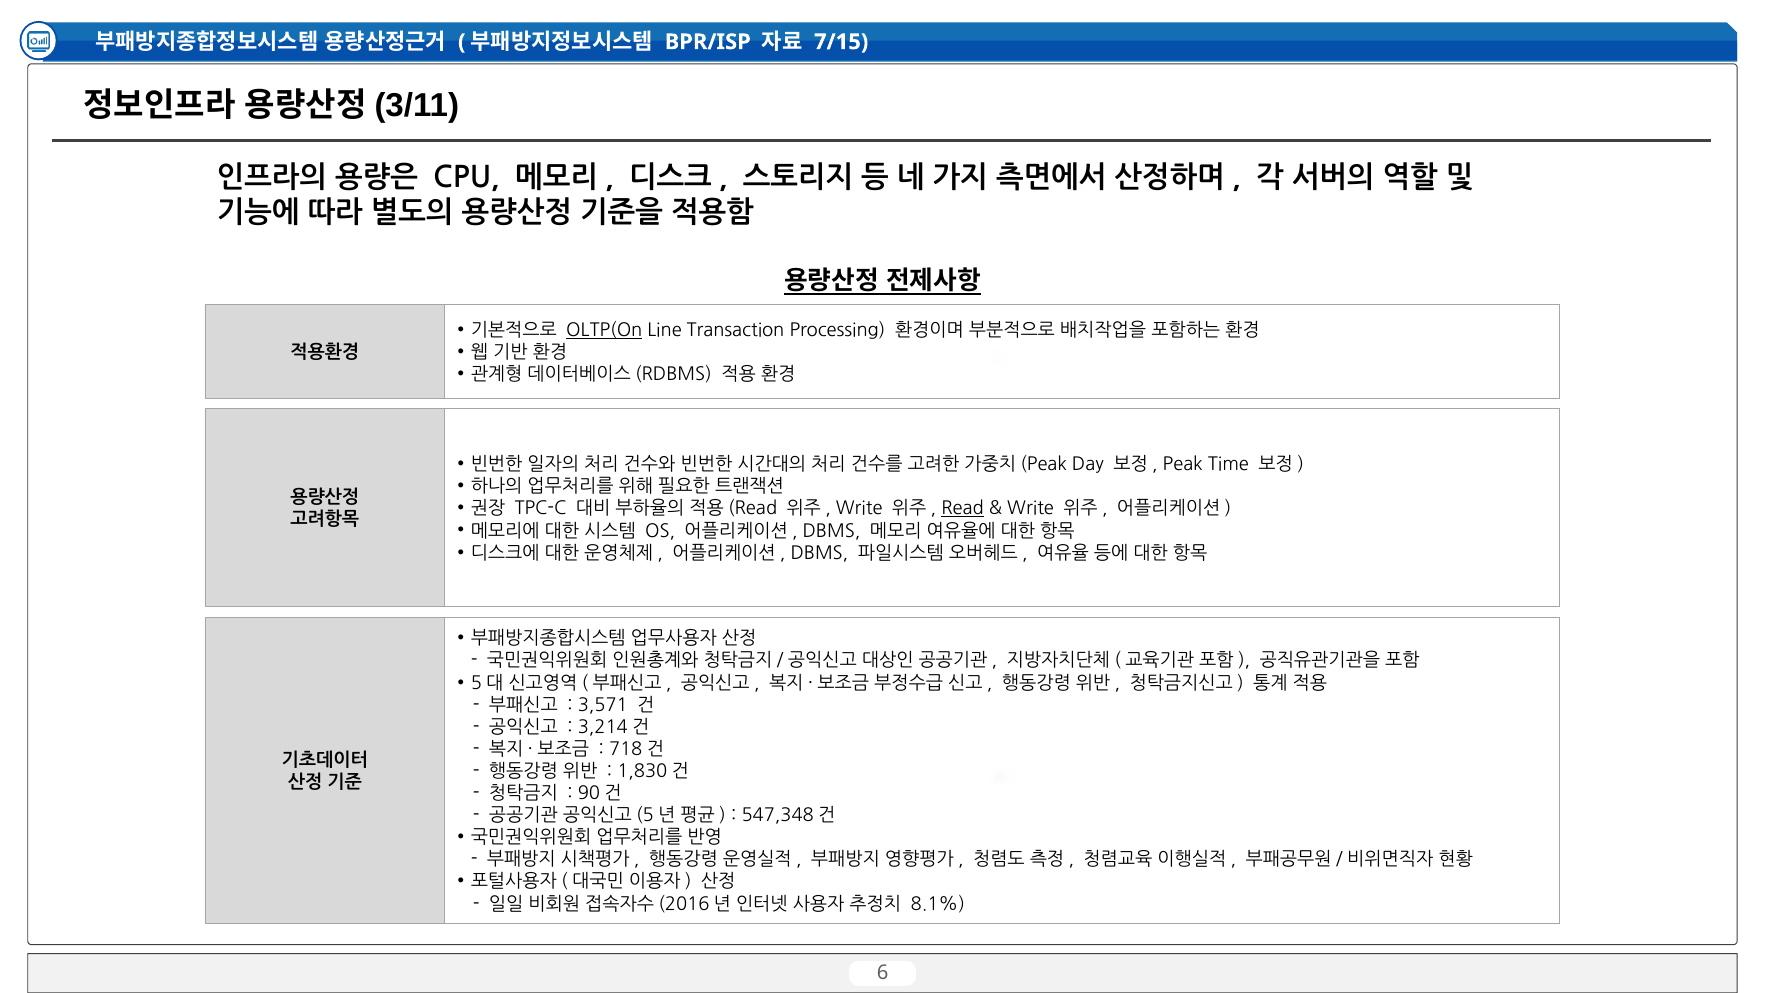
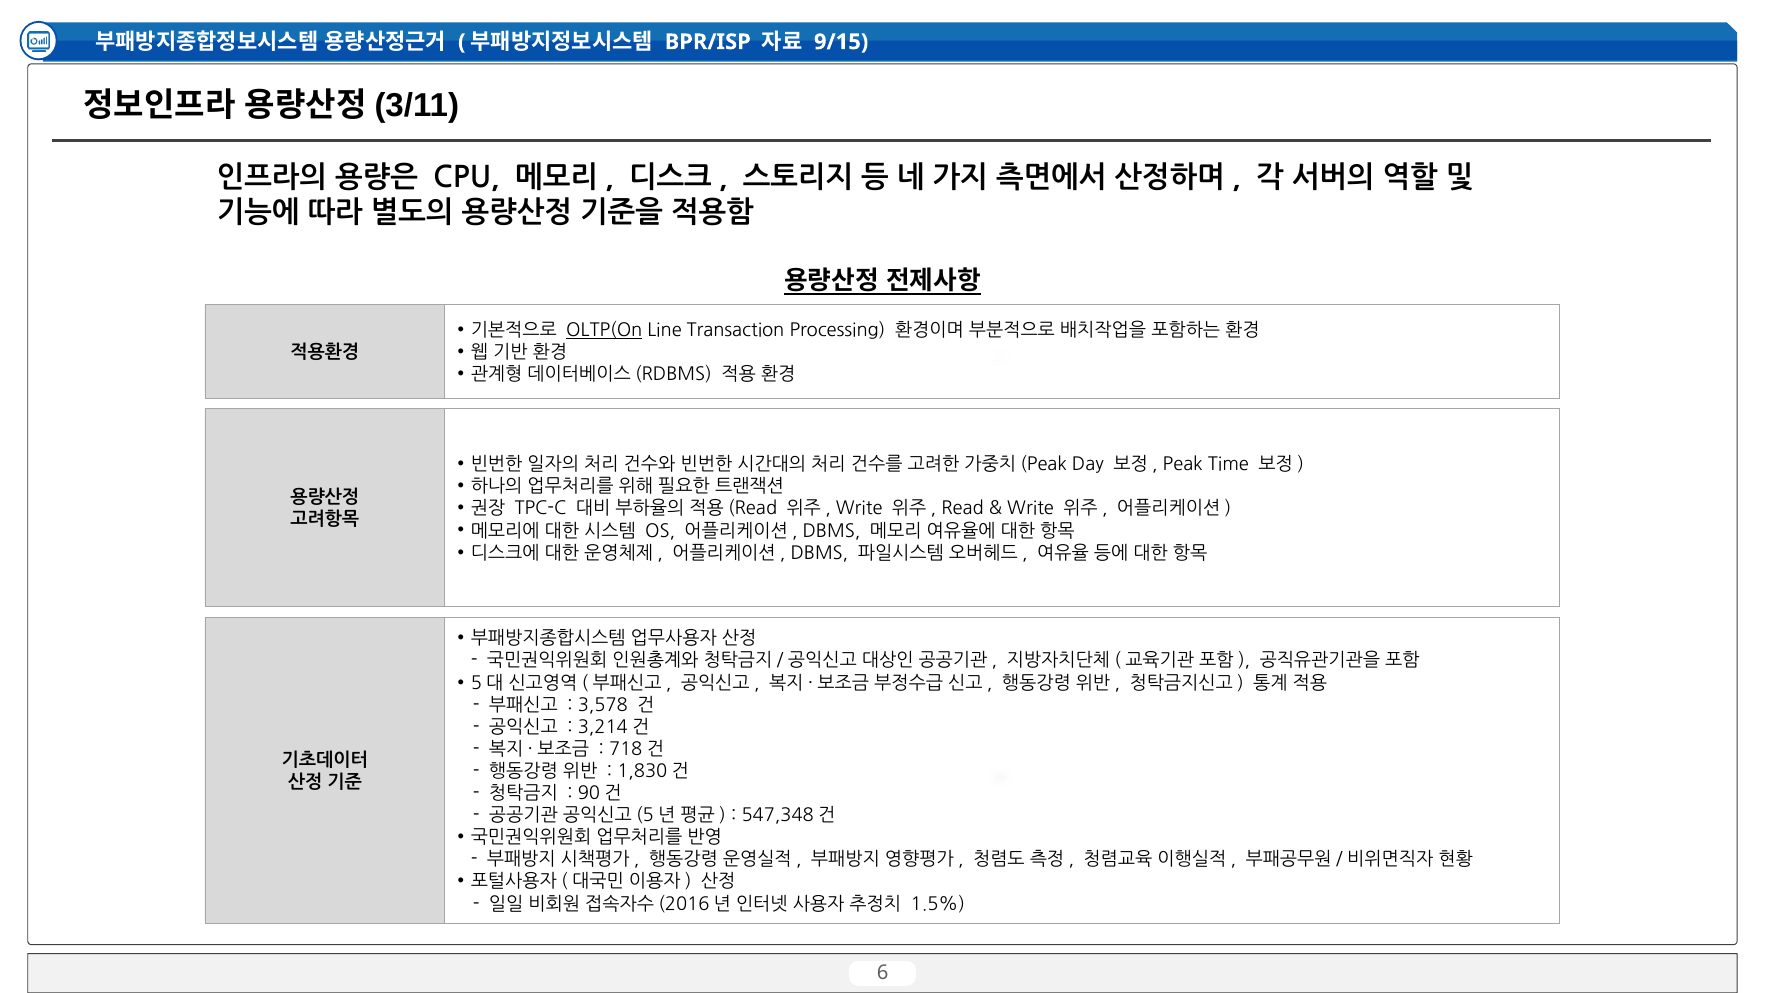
7/15: 7/15 -> 9/15
Read underline: present -> none
3,571: 3,571 -> 3,578
8.1%: 8.1% -> 1.5%
